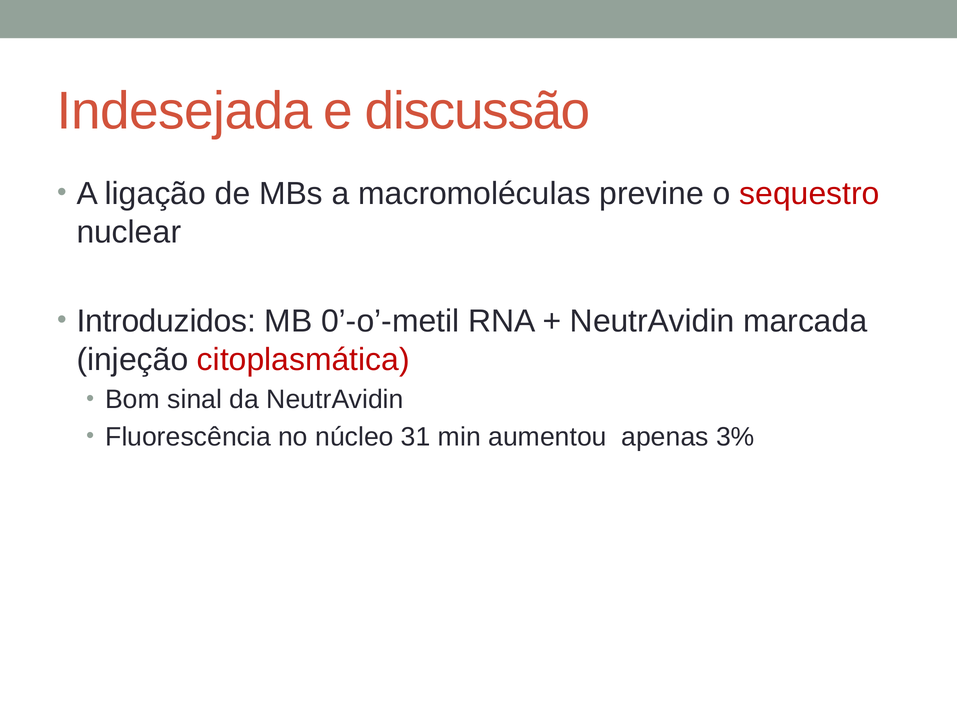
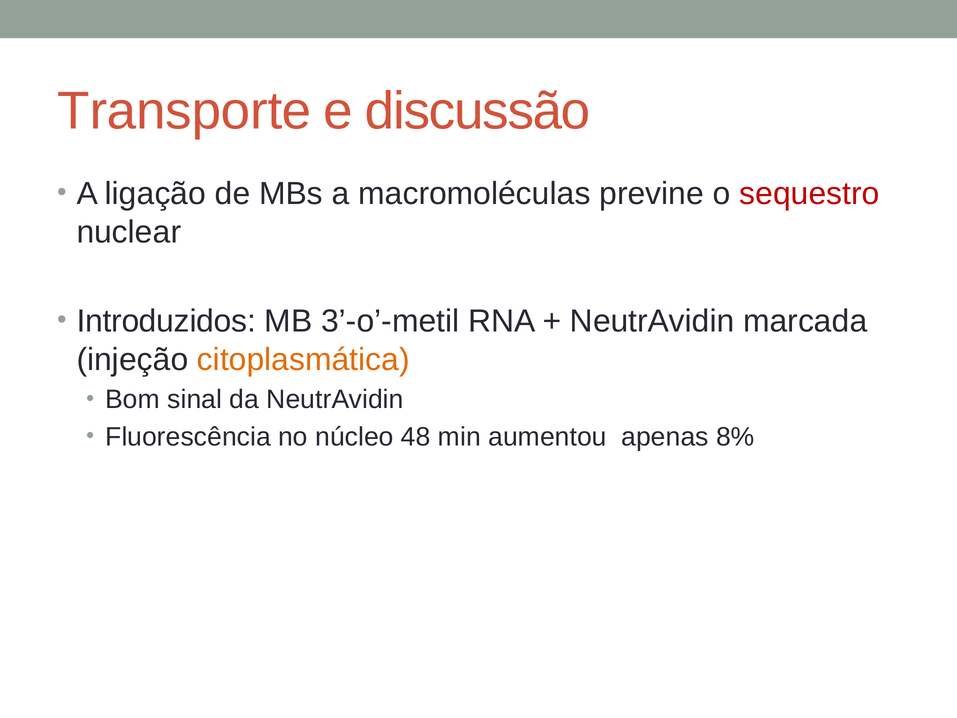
Indesejada: Indesejada -> Transporte
0’-o’-metil: 0’-o’-metil -> 3’-o’-metil
citoplasmática colour: red -> orange
31: 31 -> 48
3%: 3% -> 8%
